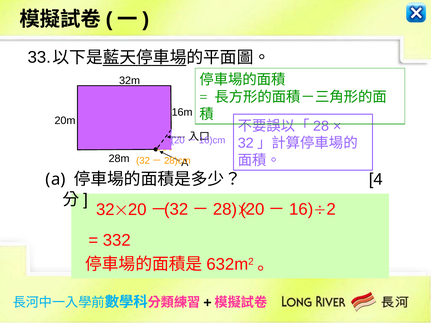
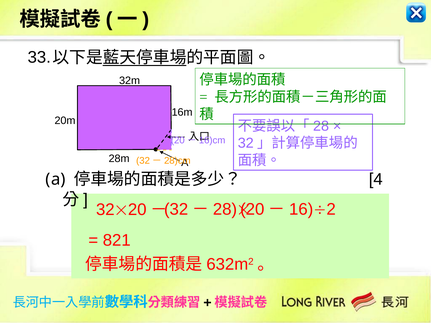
332: 332 -> 821
